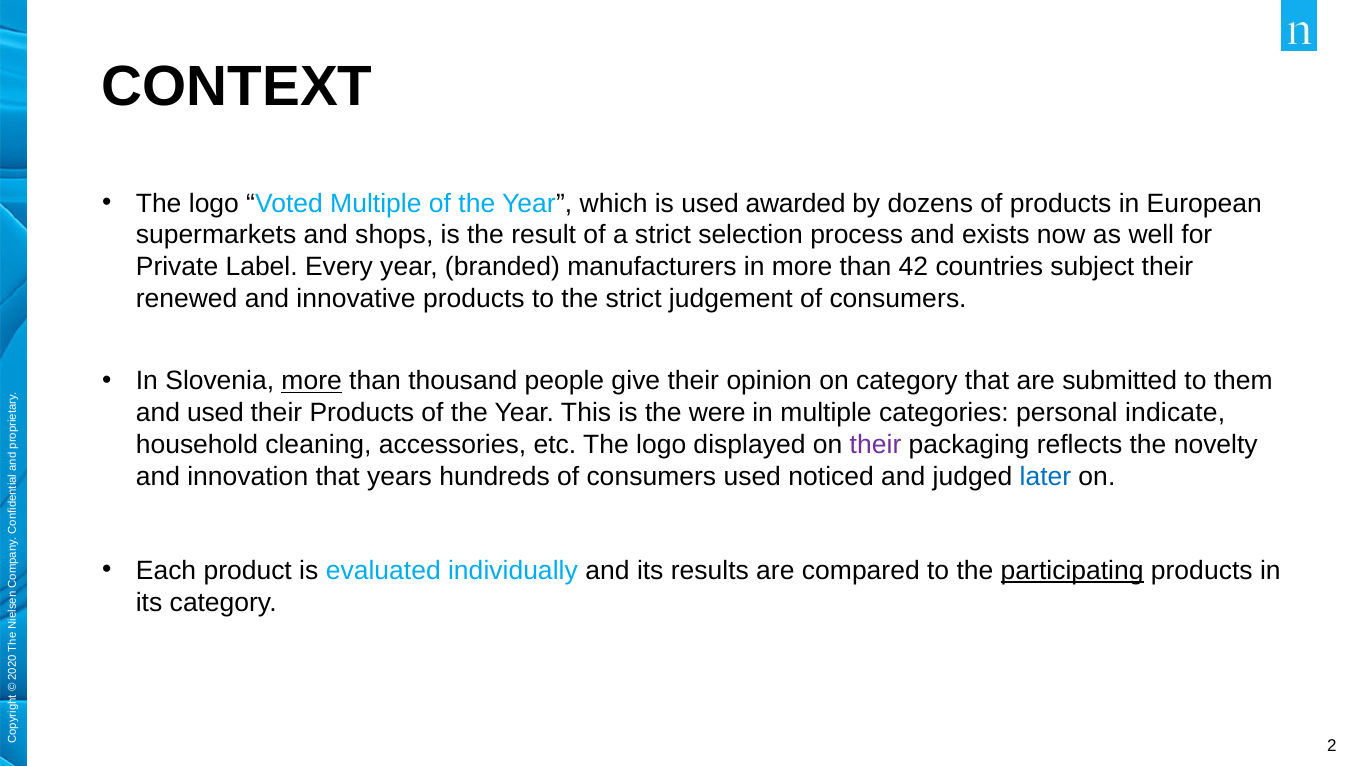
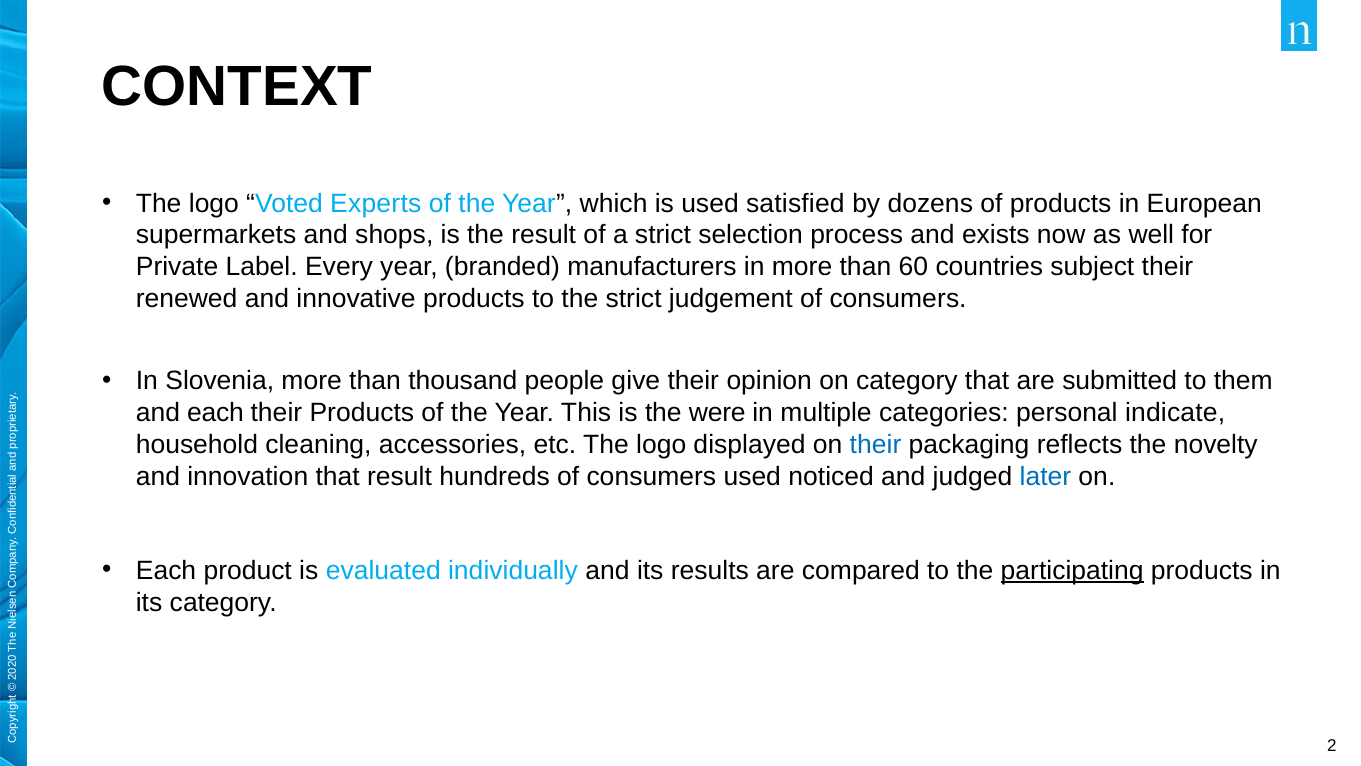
Voted Multiple: Multiple -> Experts
awarded: awarded -> satisfied
42: 42 -> 60
more at (312, 381) underline: present -> none
and used: used -> each
their at (876, 445) colour: purple -> blue
that years: years -> result
